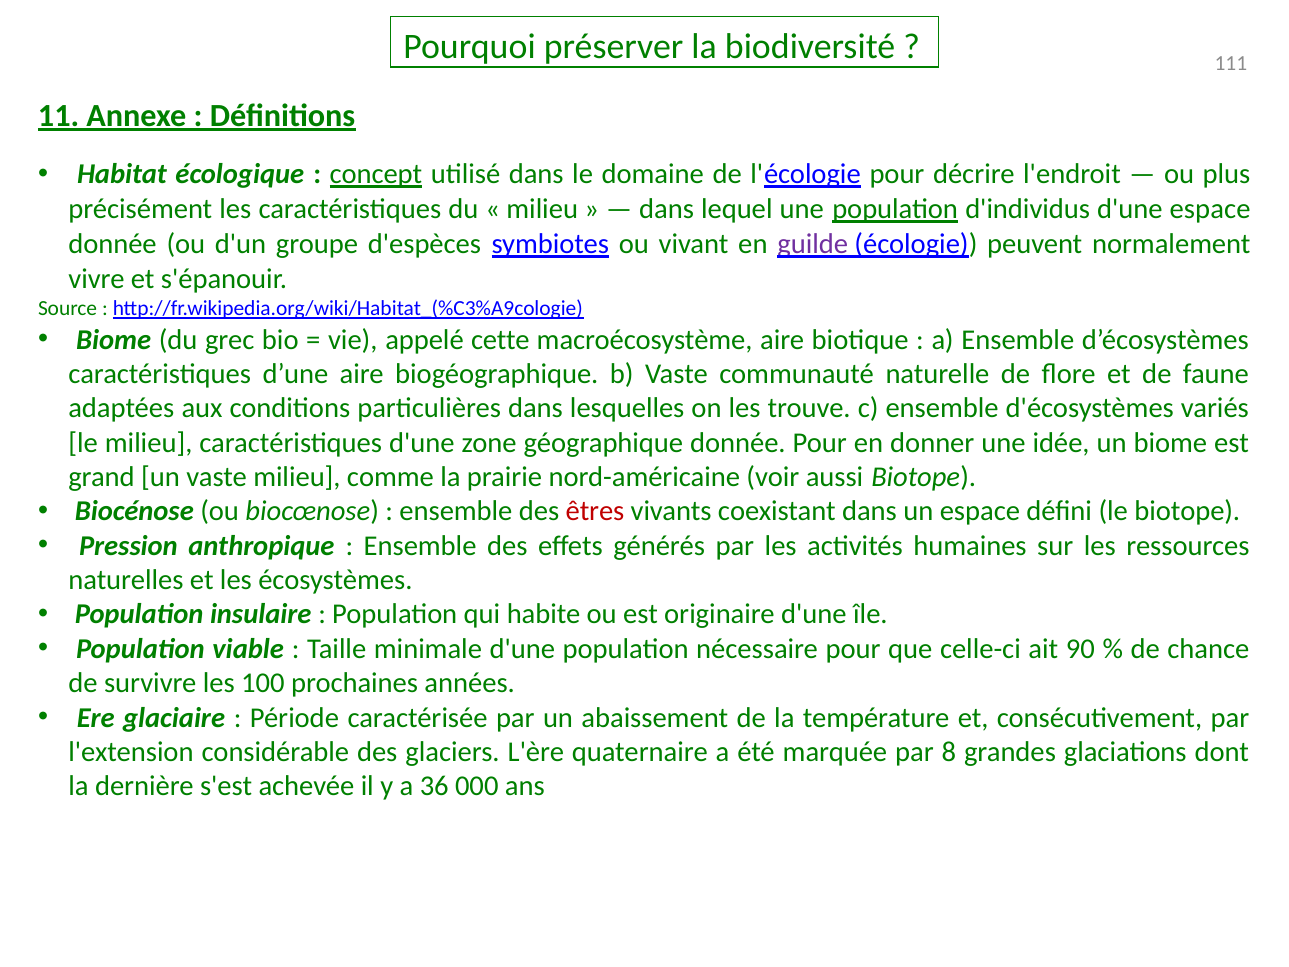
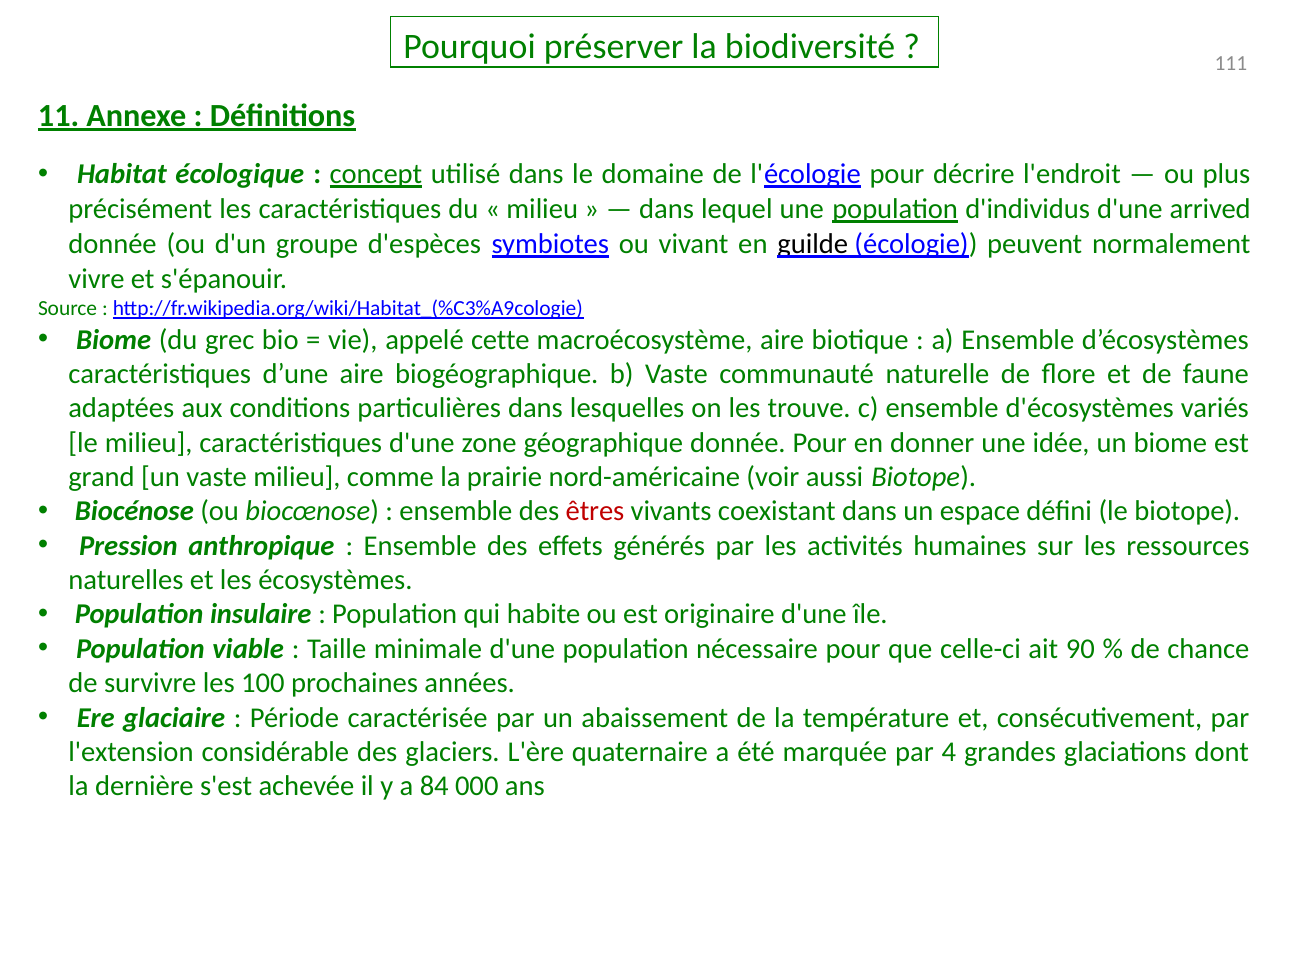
d'une espace: espace -> arrived
guilde colour: purple -> black
8: 8 -> 4
36: 36 -> 84
